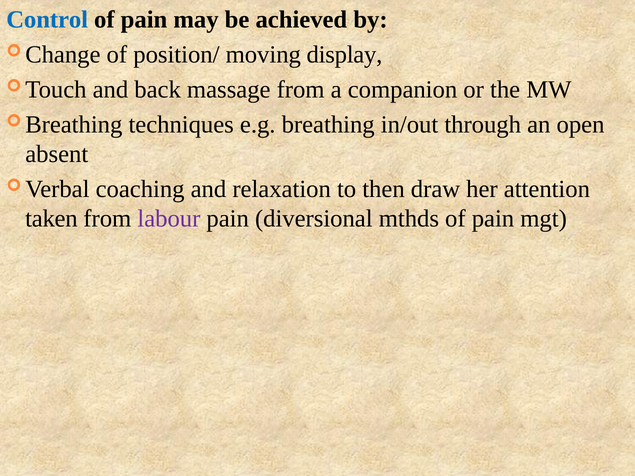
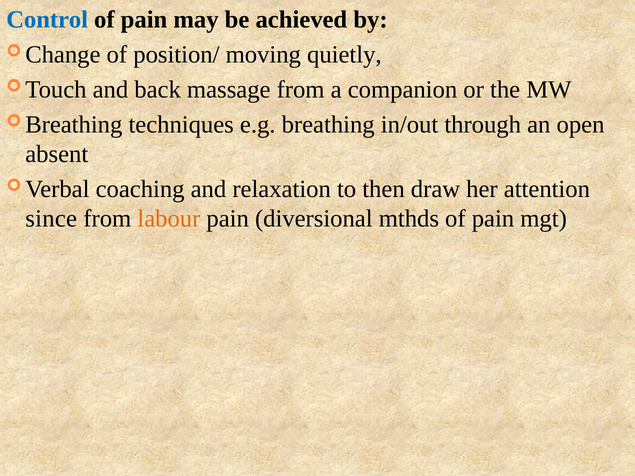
display: display -> quietly
taken: taken -> since
labour colour: purple -> orange
